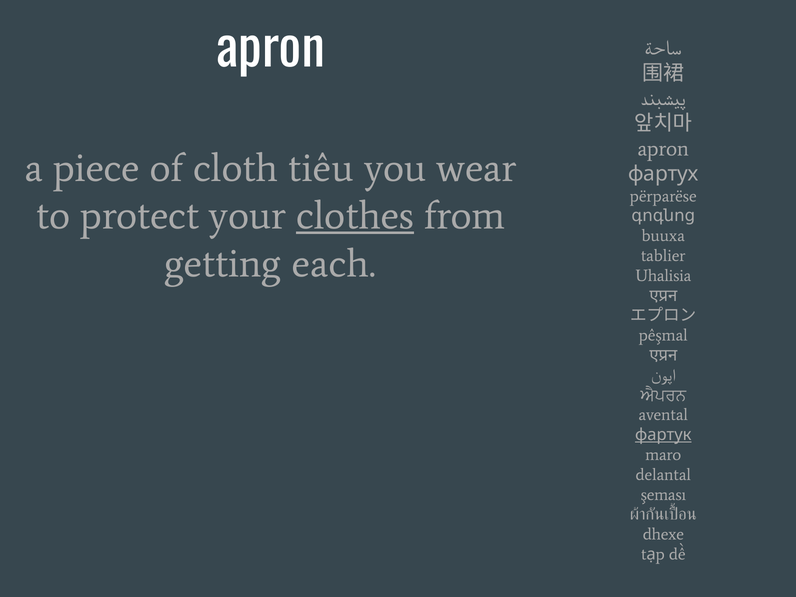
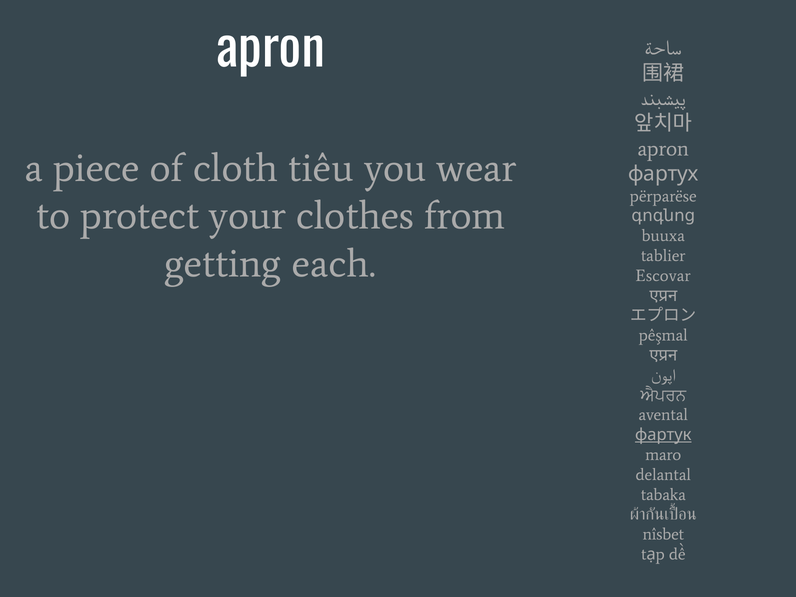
clothes underline: present -> none
Uhalisia: Uhalisia -> Escovar
şeması: şeması -> tabaka
dhexe: dhexe -> nîsbet
